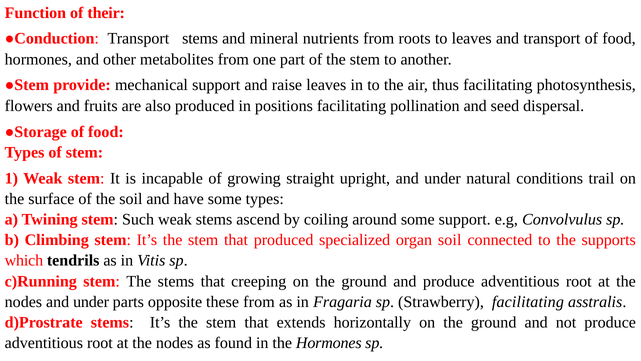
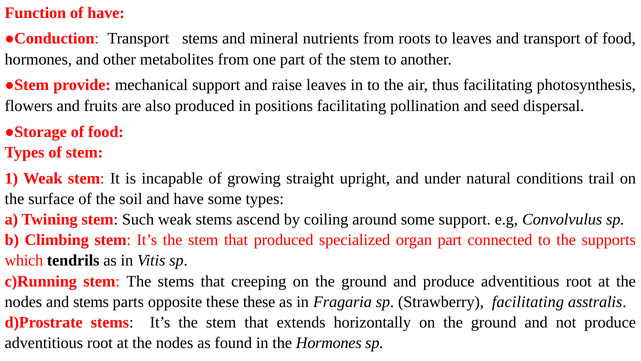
of their: their -> have
organ soil: soil -> part
nodes and under: under -> stems
these from: from -> these
